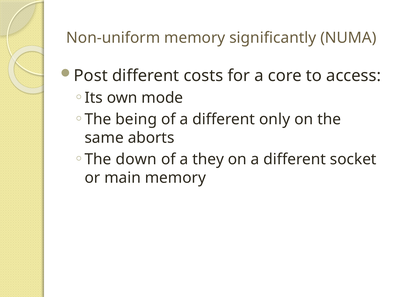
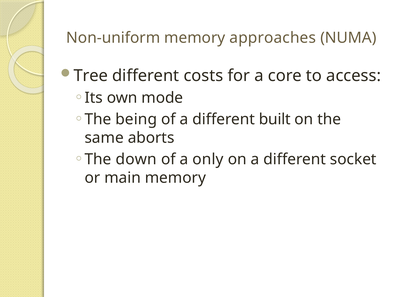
significantly: significantly -> approaches
Post: Post -> Tree
only: only -> built
they: they -> only
